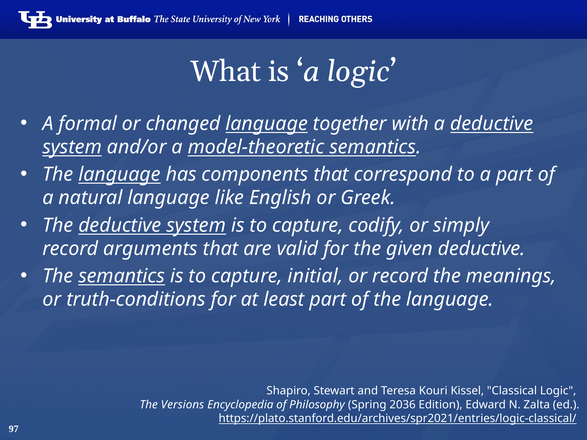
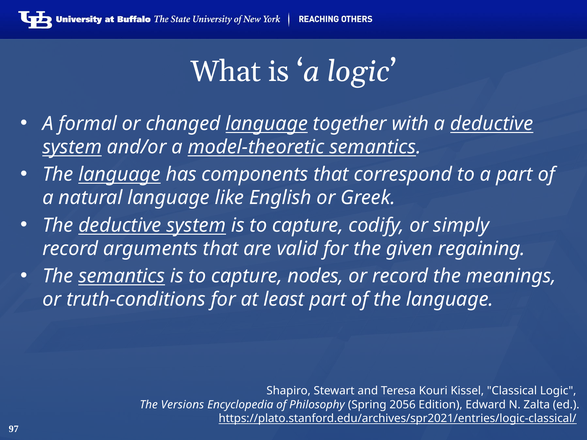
given deductive: deductive -> regaining
initial: initial -> nodes
2036: 2036 -> 2056
